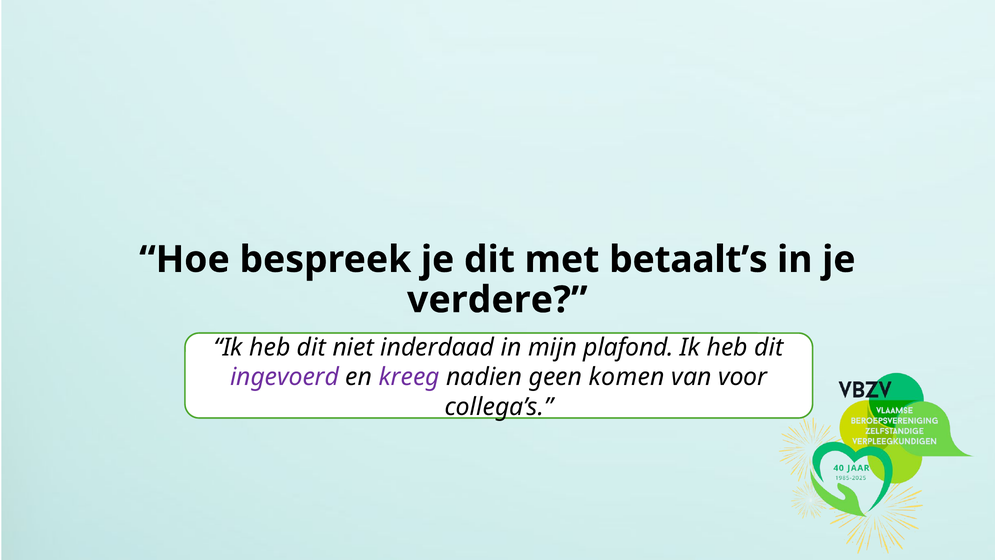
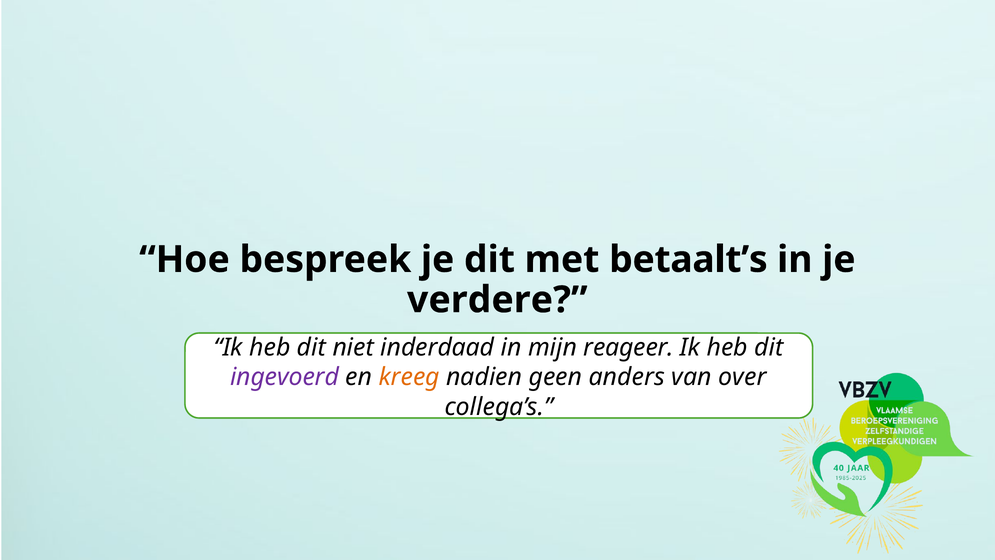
plafond: plafond -> reageer
kreeg colour: purple -> orange
komen: komen -> anders
voor: voor -> over
